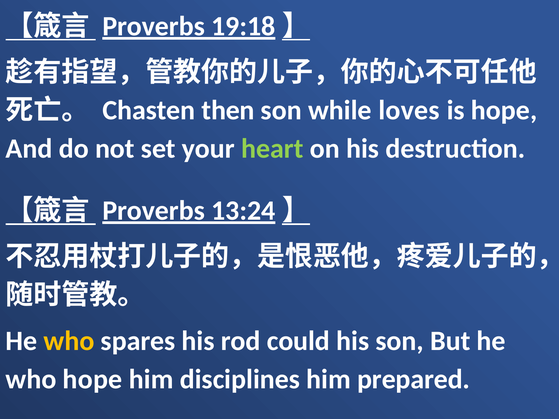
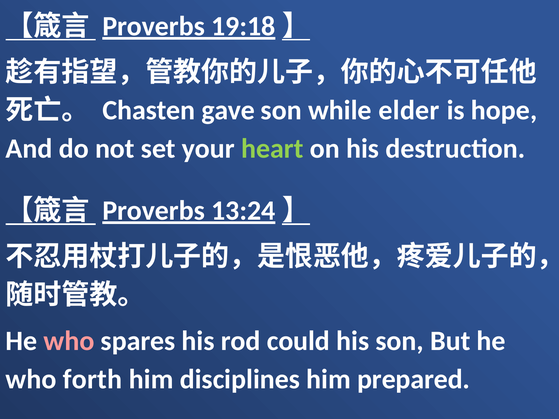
then: then -> gave
loves: loves -> elder
who at (69, 341) colour: yellow -> pink
who hope: hope -> forth
